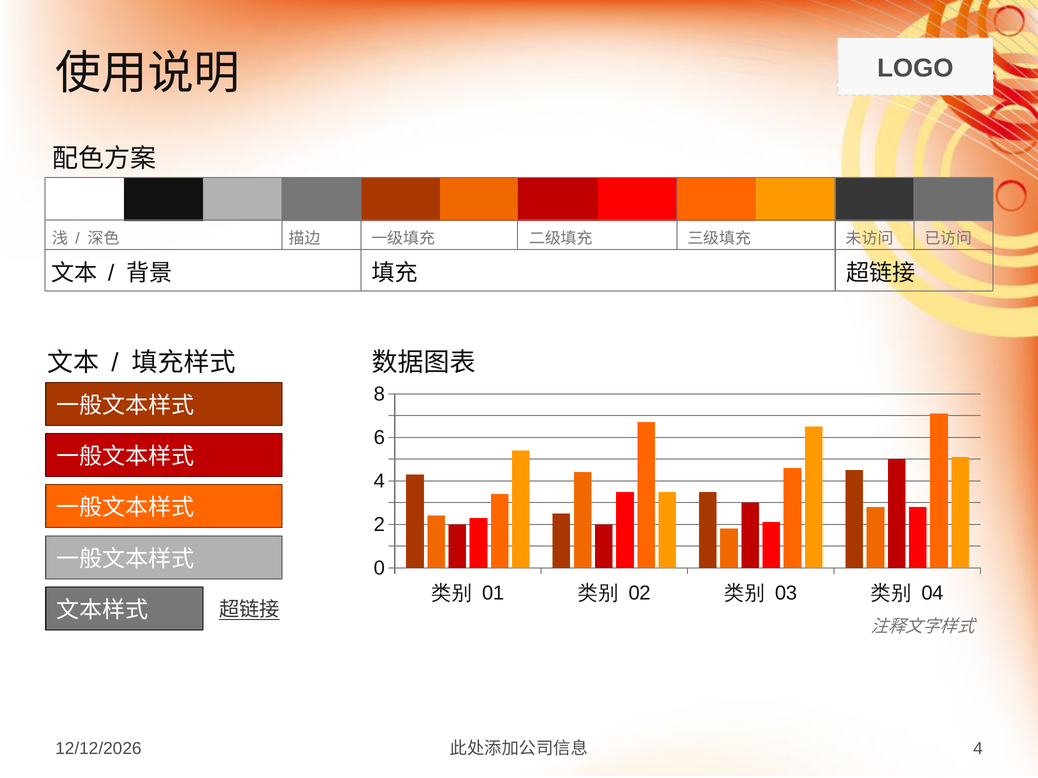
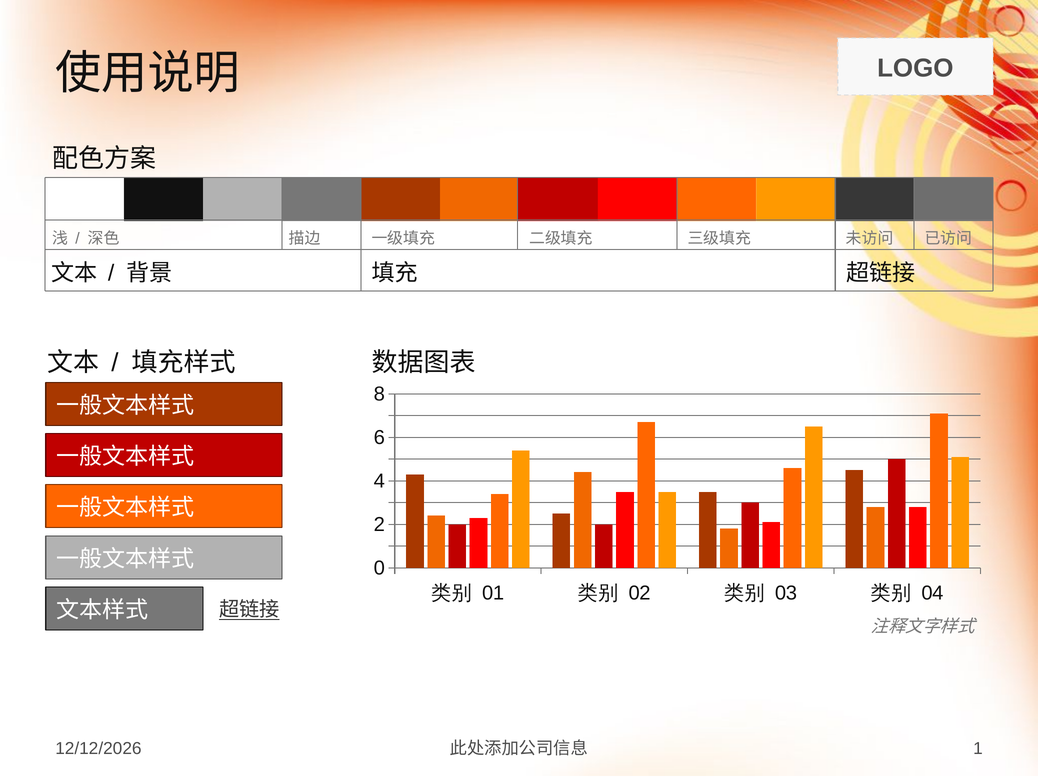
4 at (978, 749): 4 -> 1
